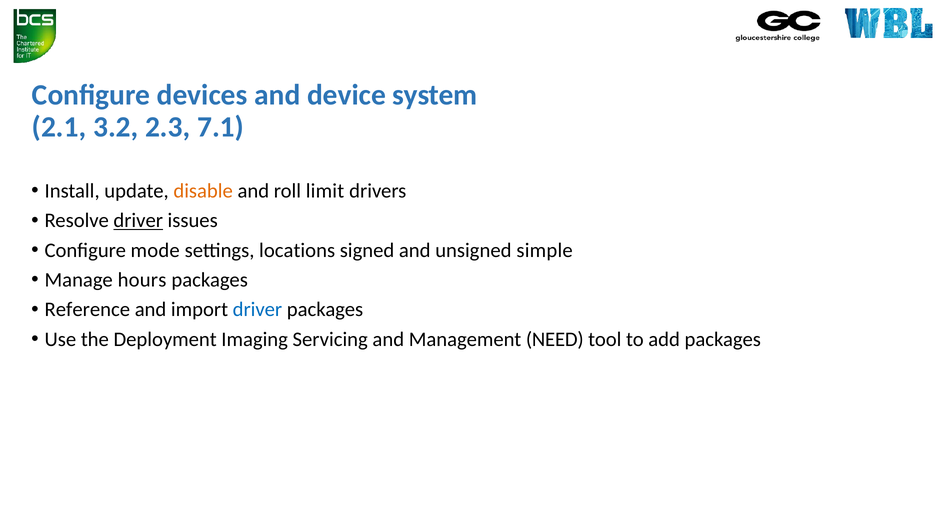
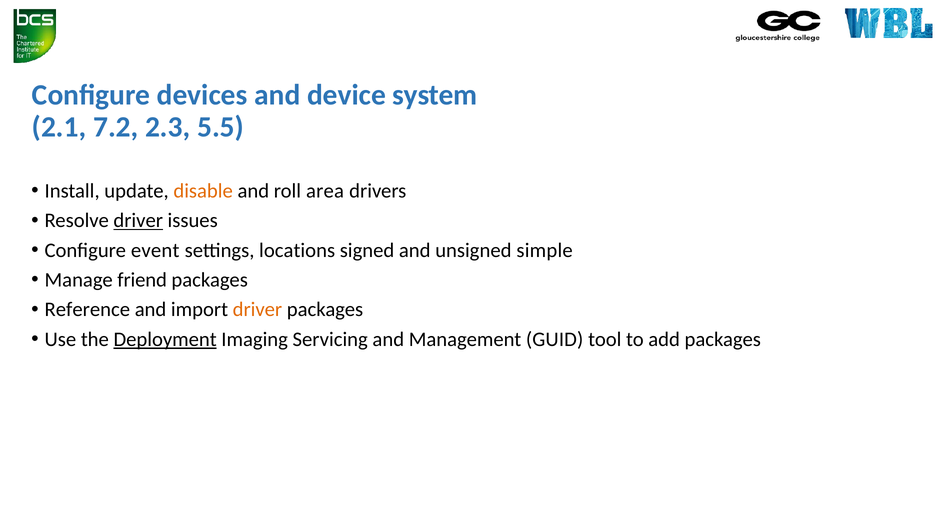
3.2: 3.2 -> 7.2
7.1: 7.1 -> 5.5
limit: limit -> area
mode: mode -> event
hours: hours -> friend
driver at (257, 310) colour: blue -> orange
Deployment underline: none -> present
NEED: NEED -> GUID
